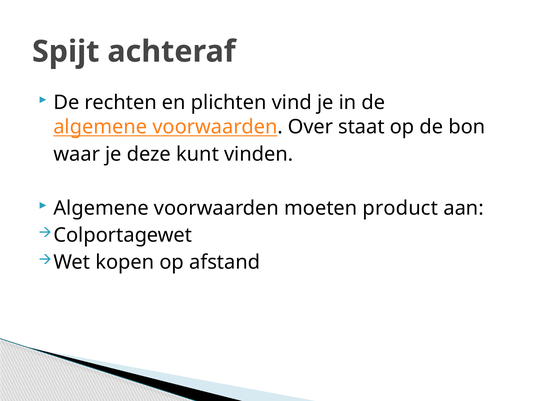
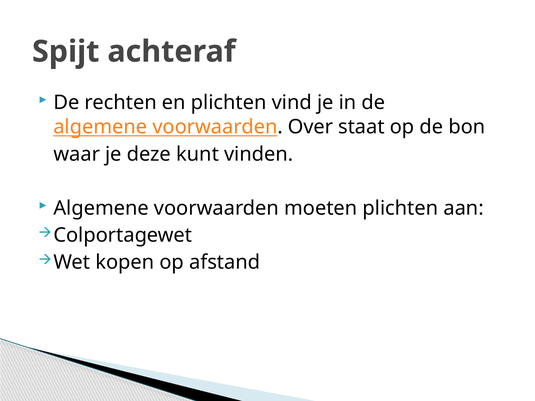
moeten product: product -> plichten
